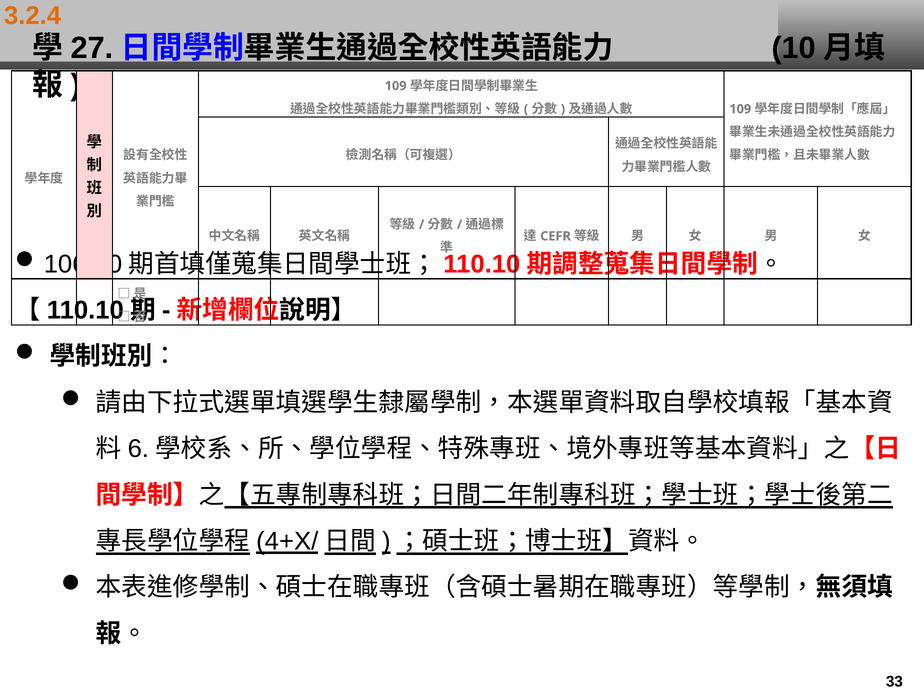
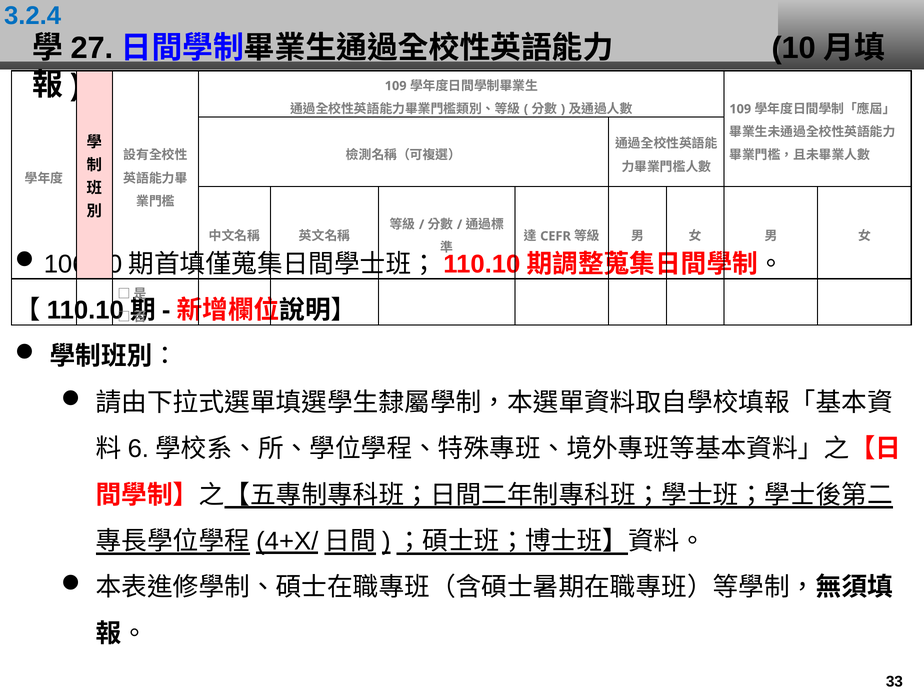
3.2.4 colour: orange -> blue
